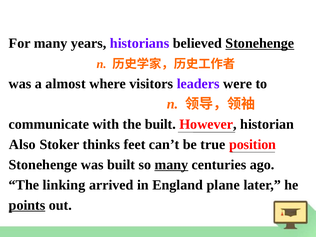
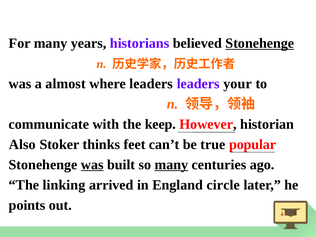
where visitors: visitors -> leaders
were: were -> your
the built: built -> keep
position: position -> popular
was at (92, 165) underline: none -> present
plane: plane -> circle
points underline: present -> none
